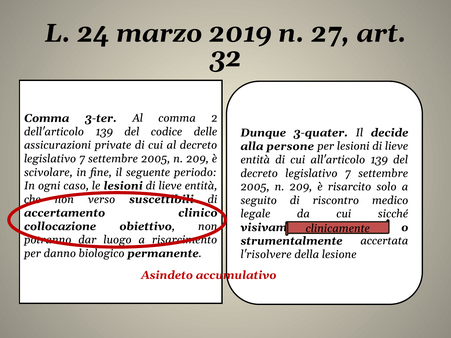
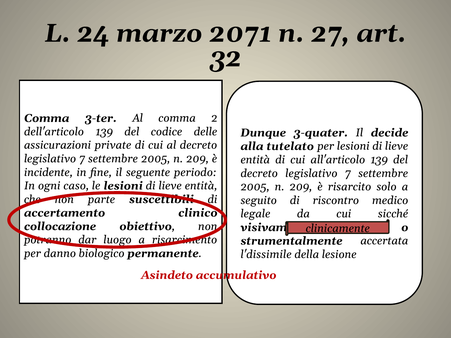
2019: 2019 -> 2071
persone: persone -> tutelato
scivolare: scivolare -> incidente
verso: verso -> parte
l'risolvere: l'risolvere -> l'dissimile
